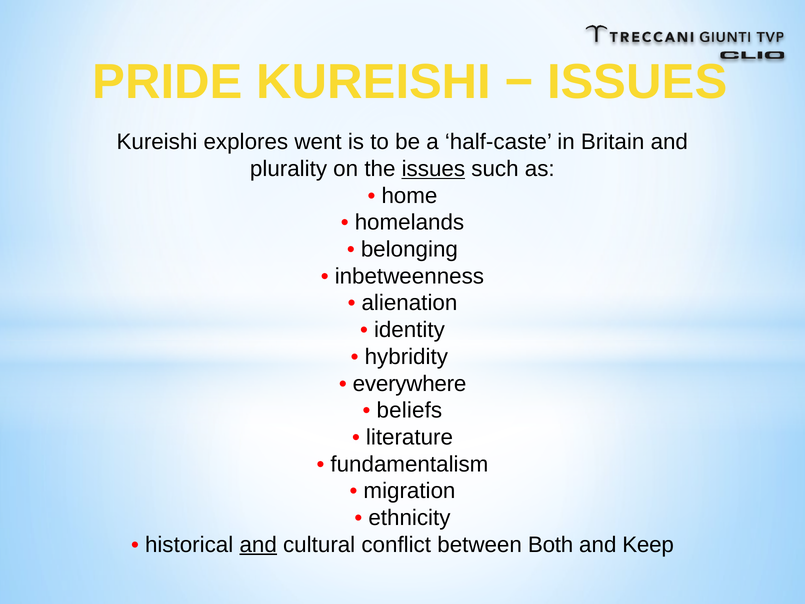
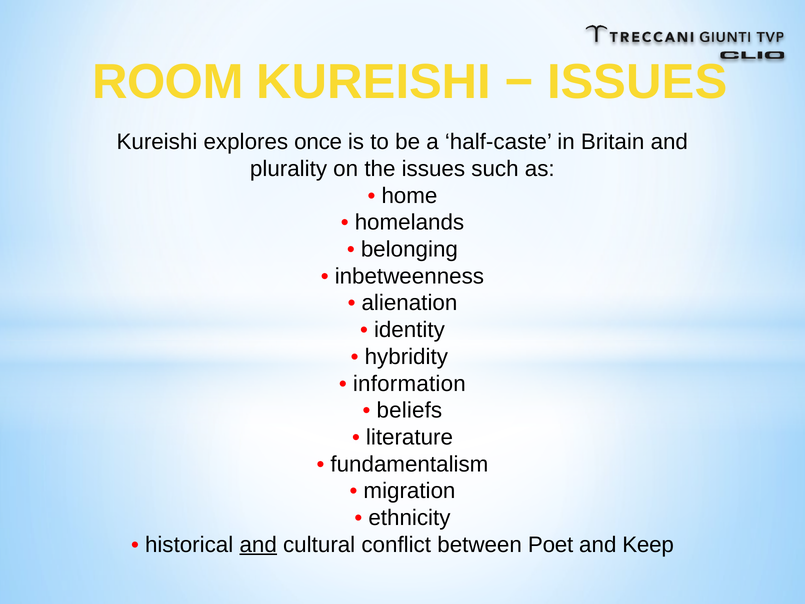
PRIDE: PRIDE -> ROOM
went: went -> once
issues at (433, 169) underline: present -> none
everywhere: everywhere -> information
Both: Both -> Poet
